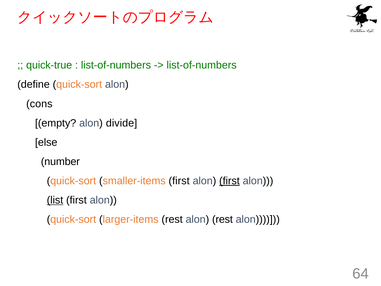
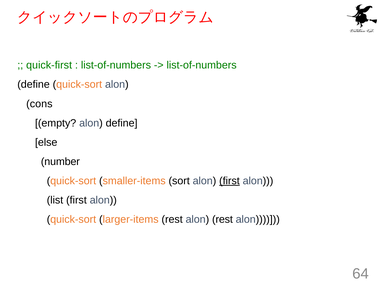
quick-true: quick-true -> quick-first
alon divide: divide -> define
smaller-items first: first -> sort
list underline: present -> none
